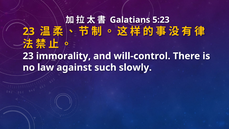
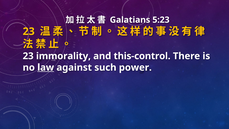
will-control: will-control -> this-control
law underline: none -> present
slowly: slowly -> power
